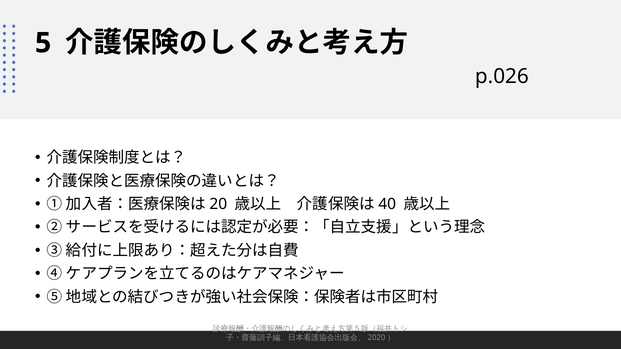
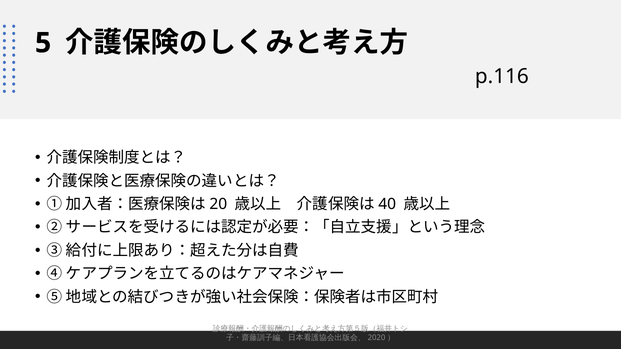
p.026: p.026 -> p.116
